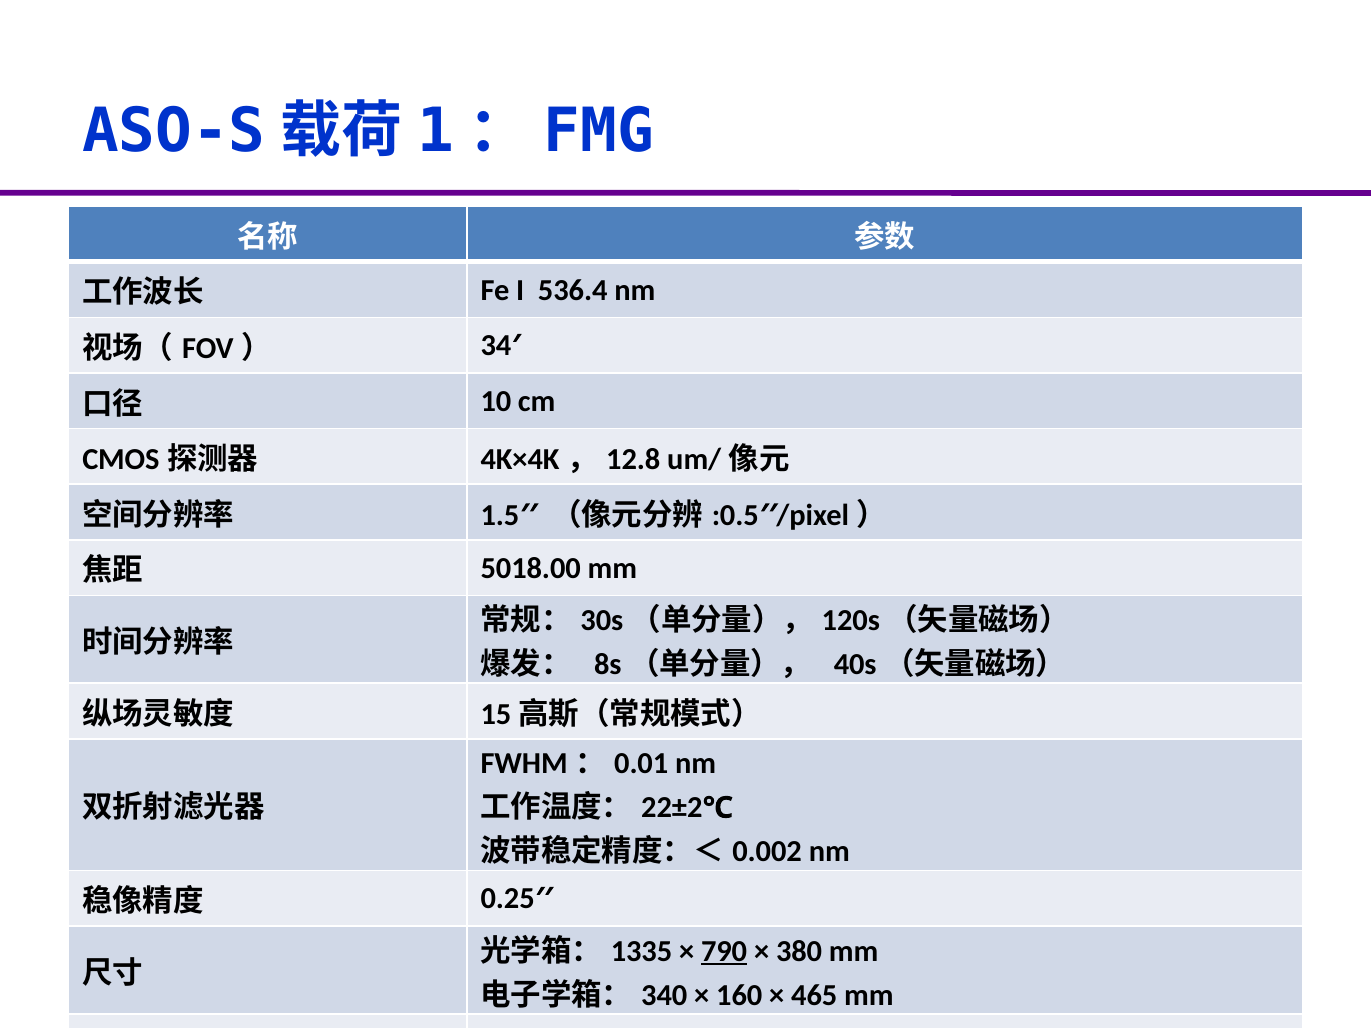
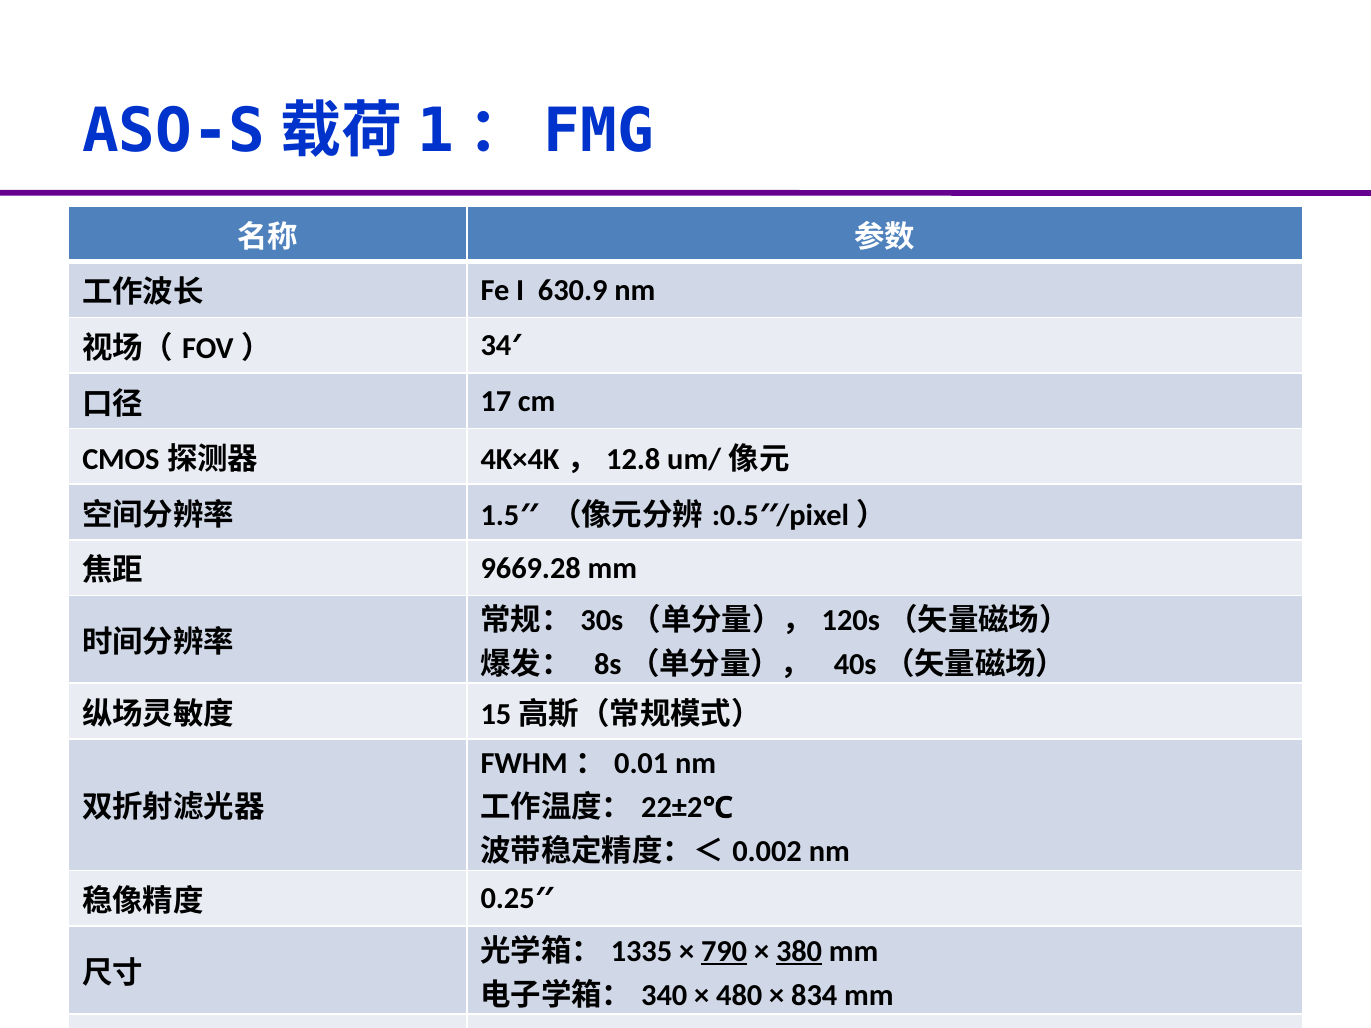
536.4: 536.4 -> 630.9
10: 10 -> 17
5018.00: 5018.00 -> 9669.28
380 underline: none -> present
160: 160 -> 480
465: 465 -> 834
